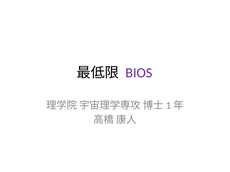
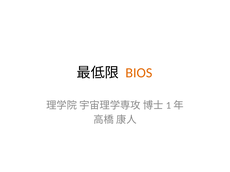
BIOS colour: purple -> orange
